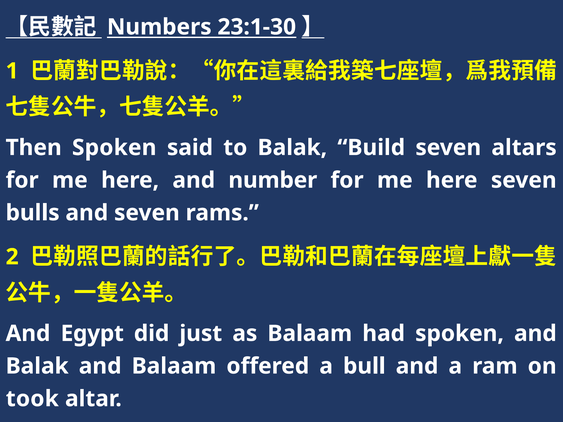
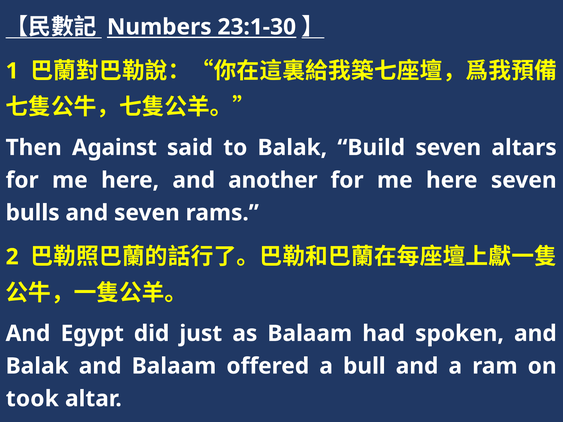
Then Spoken: Spoken -> Against
number: number -> another
